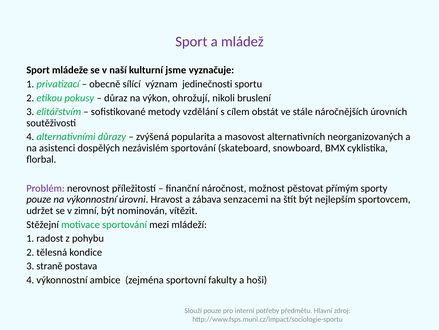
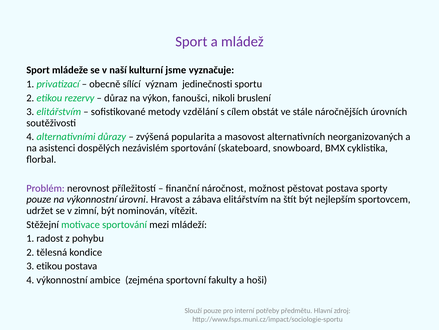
pokusy: pokusy -> rezervy
ohrožují: ohrožují -> fanoušci
pěstovat přímým: přímým -> postava
zábava senzacemi: senzacemi -> elitářstvím
3 straně: straně -> etikou
